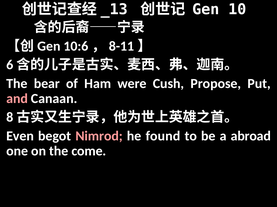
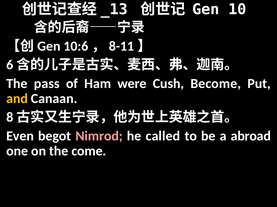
bear: bear -> pass
Propose: Propose -> Become
and colour: pink -> yellow
found: found -> called
